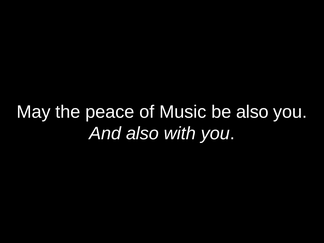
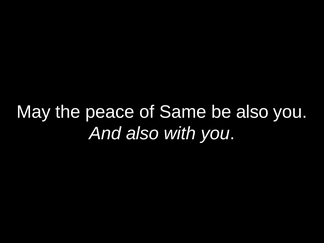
Music: Music -> Same
